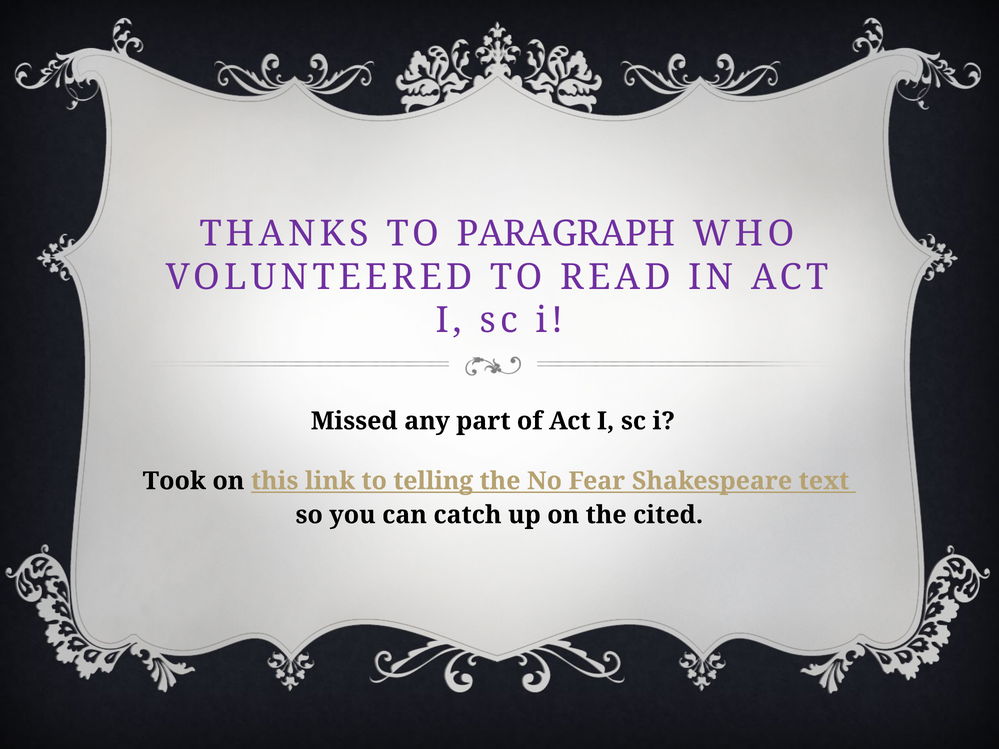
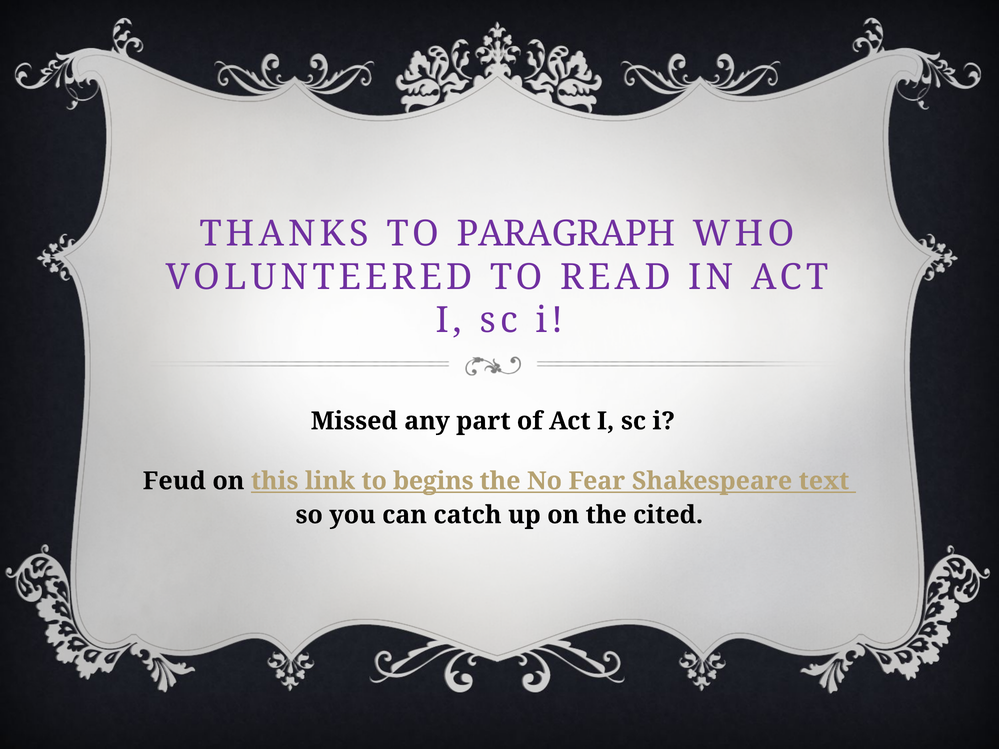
Took: Took -> Feud
telling: telling -> begins
